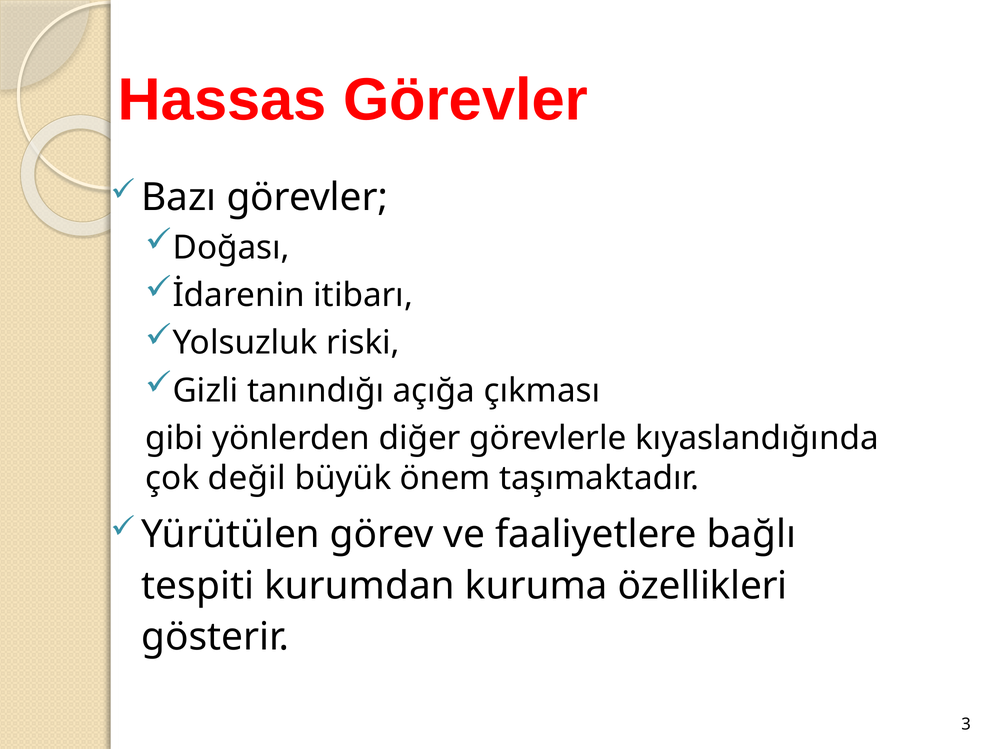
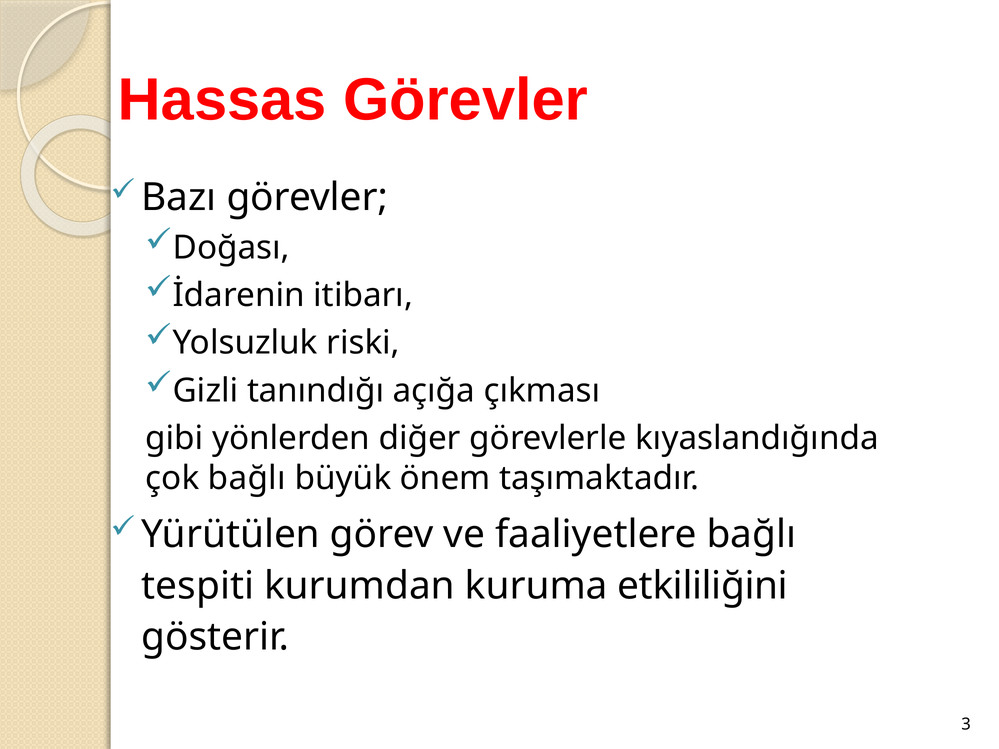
çok değil: değil -> bağlı
özellikleri: özellikleri -> etkililiğini
